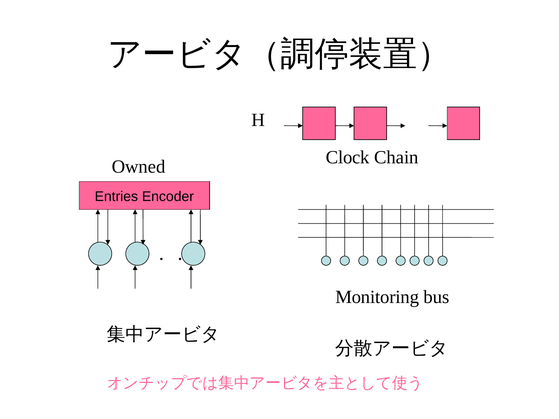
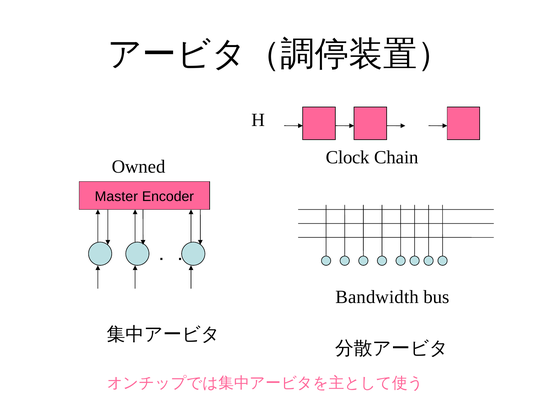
Entries: Entries -> Master
Monitoring: Monitoring -> Bandwidth
